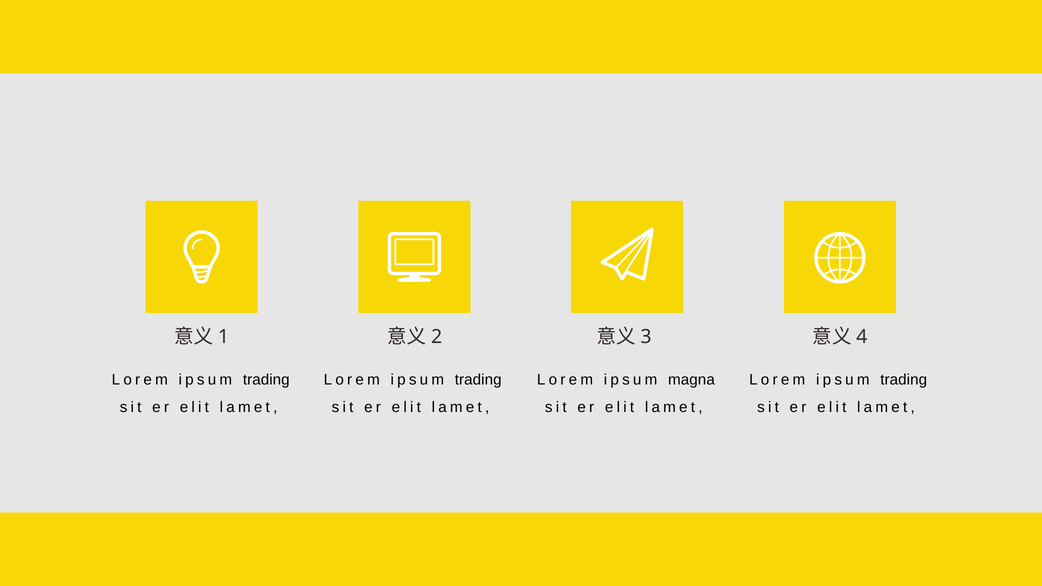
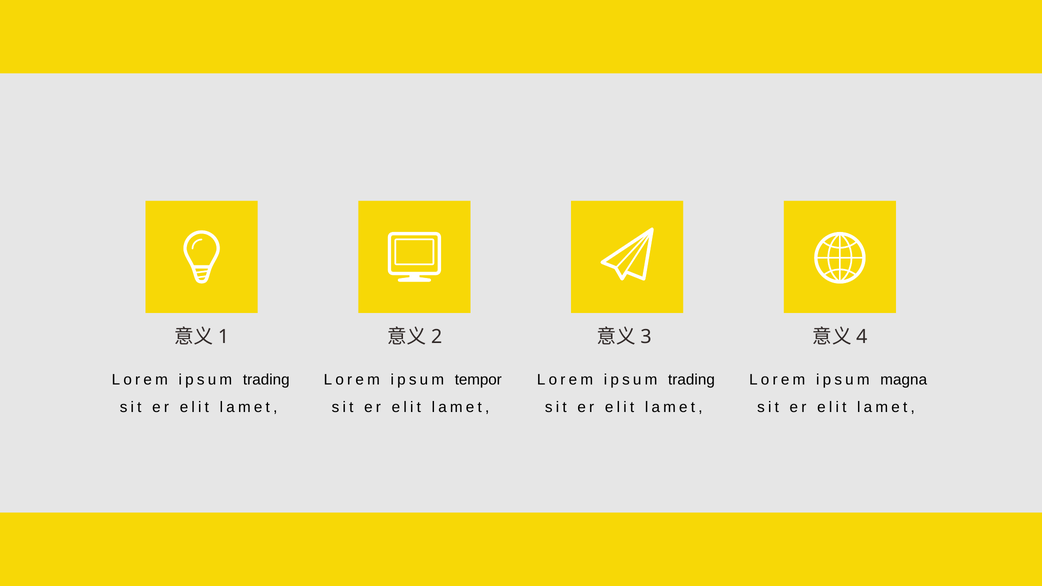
trading at (478, 380): trading -> tempor
magna at (691, 380): magna -> trading
trading at (904, 380): trading -> magna
